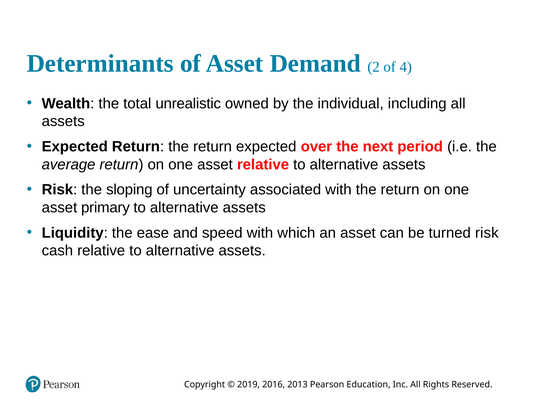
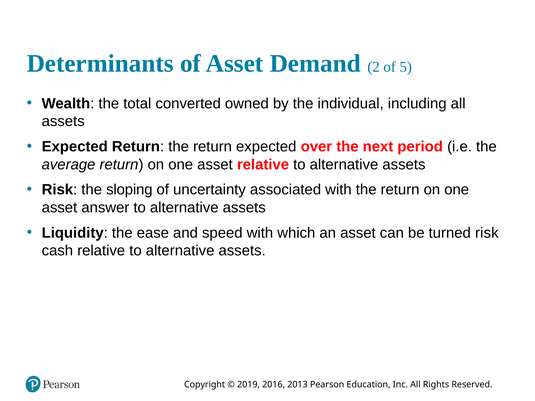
4: 4 -> 5
unrealistic: unrealistic -> converted
primary: primary -> answer
